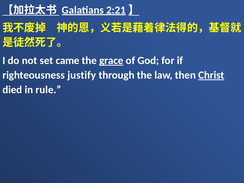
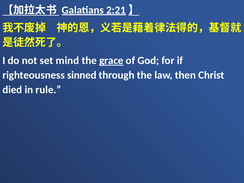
came: came -> mind
justify: justify -> sinned
Christ underline: present -> none
